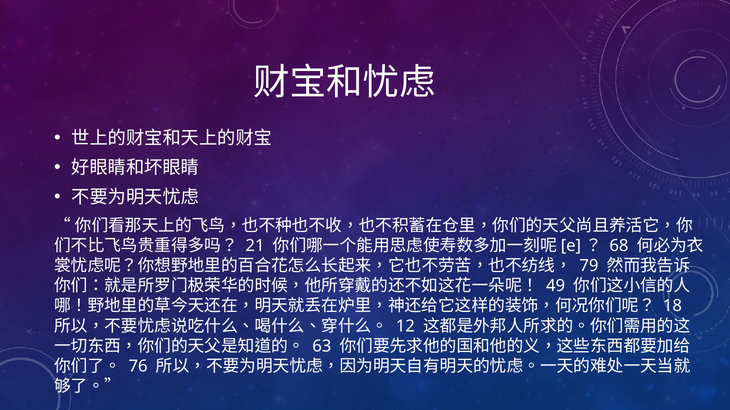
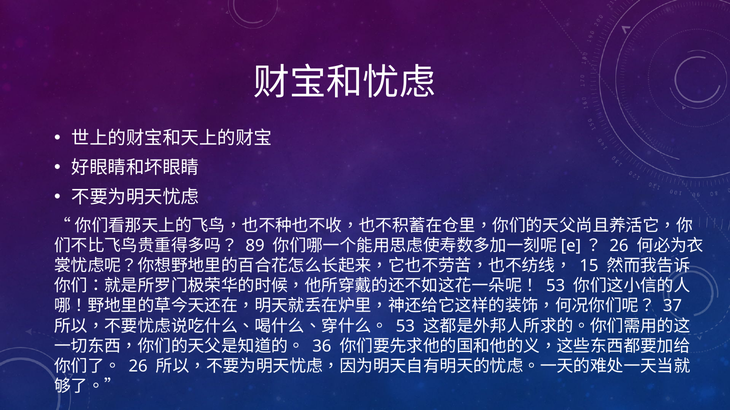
21: 21 -> 89
68 at (619, 246): 68 -> 26
79: 79 -> 15
49 at (556, 286): 49 -> 53
18: 18 -> 37
12 at (405, 327): 12 -> 53
63: 63 -> 36
76 at (138, 367): 76 -> 26
